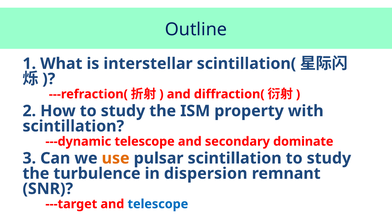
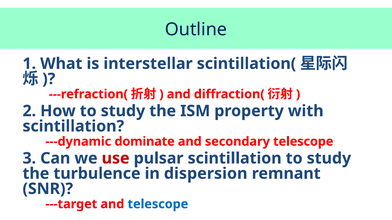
---dynamic telescope: telescope -> dominate
secondary dominate: dominate -> telescope
use colour: orange -> red
